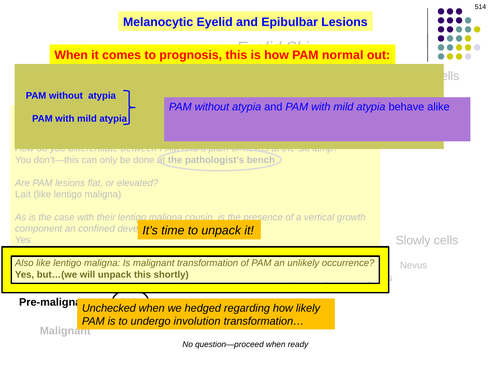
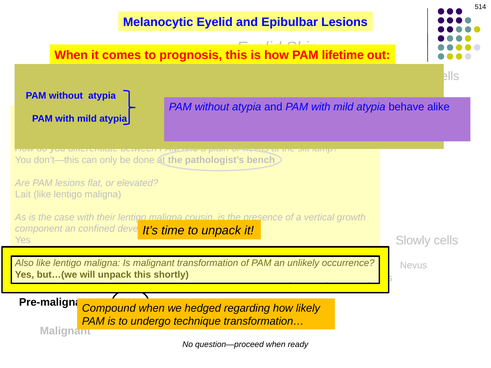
normal: normal -> lifetime
Unchecked: Unchecked -> Compound
involution: involution -> technique
